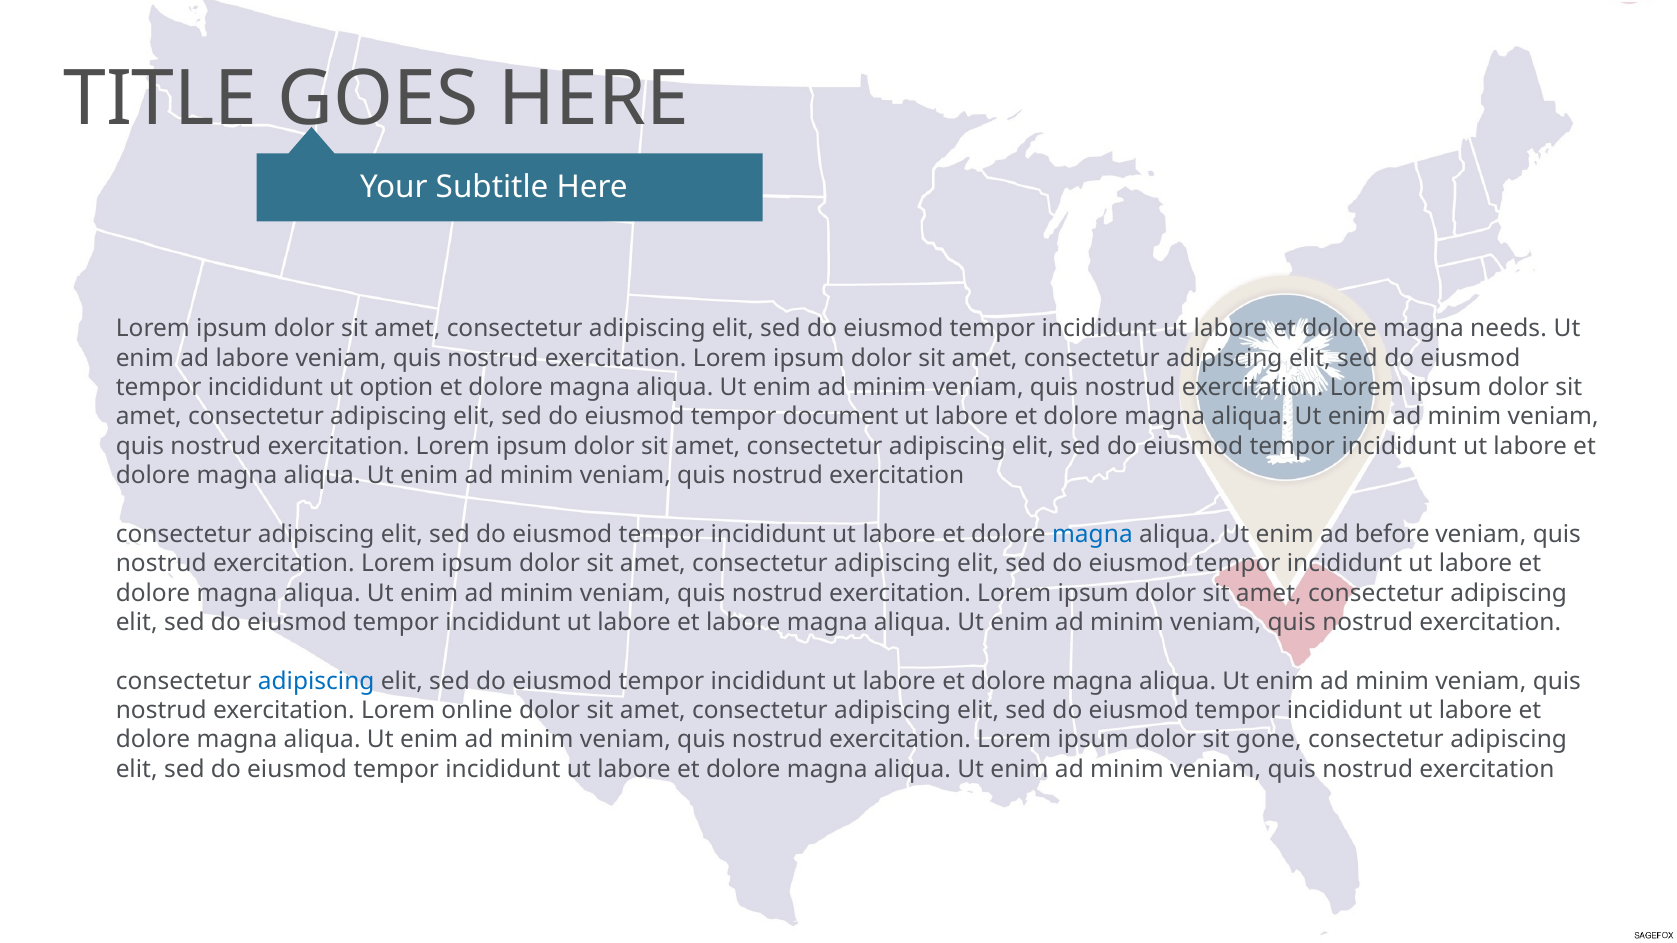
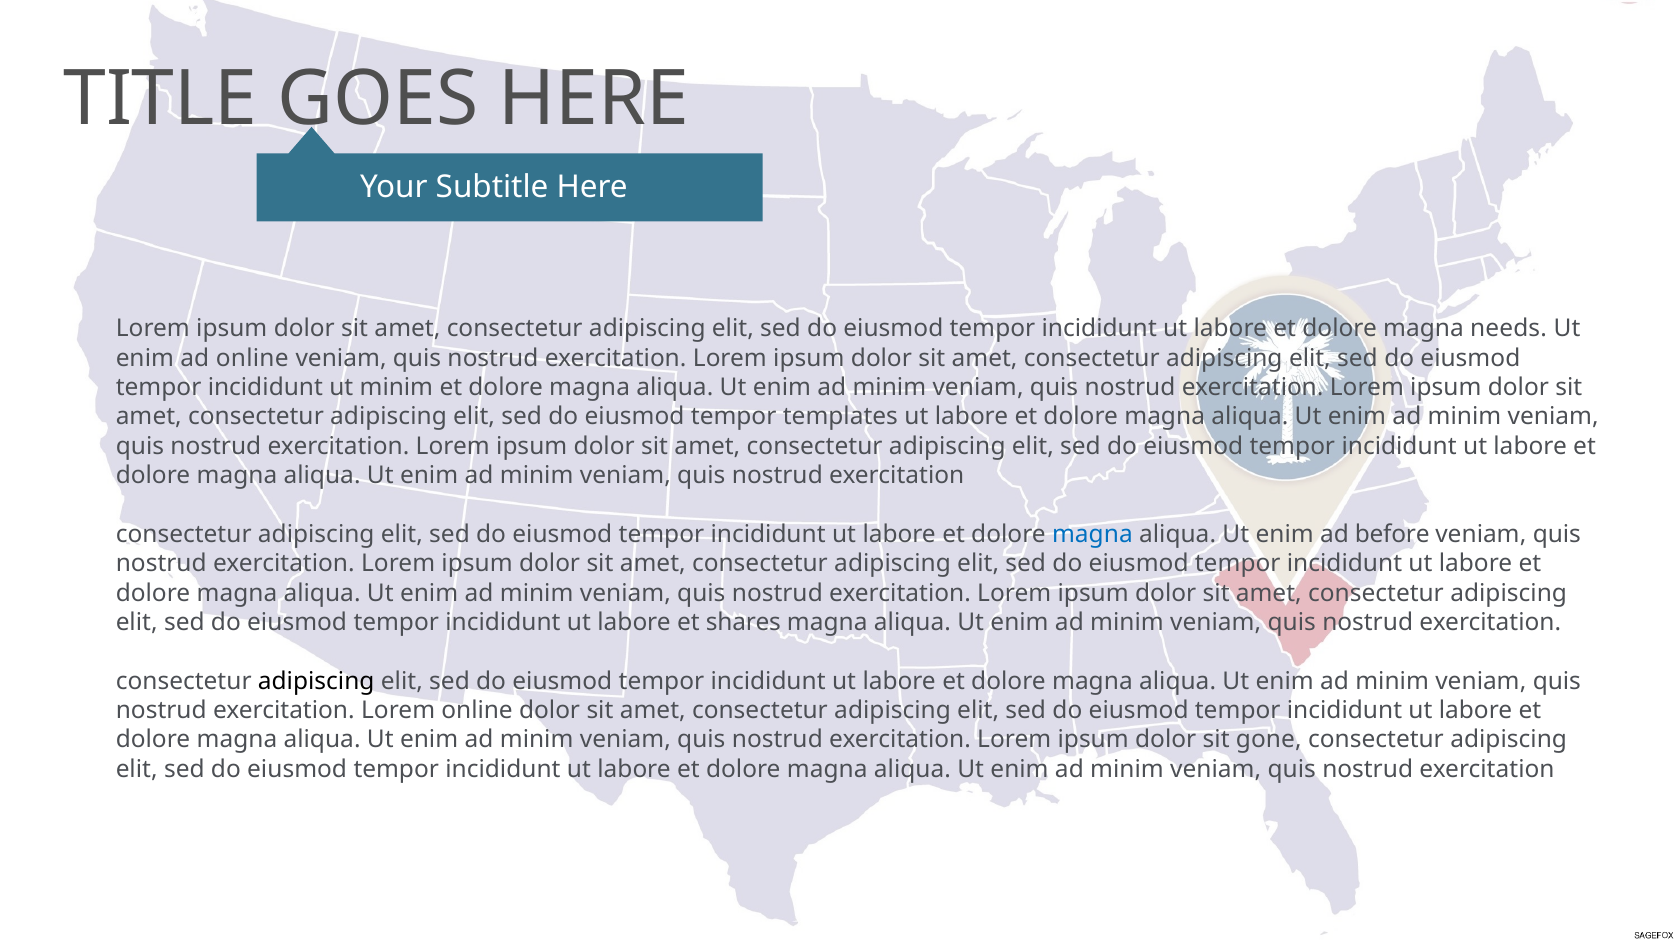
ad labore: labore -> online
ut option: option -> minim
document: document -> templates
et labore: labore -> shares
adipiscing at (316, 681) colour: blue -> black
